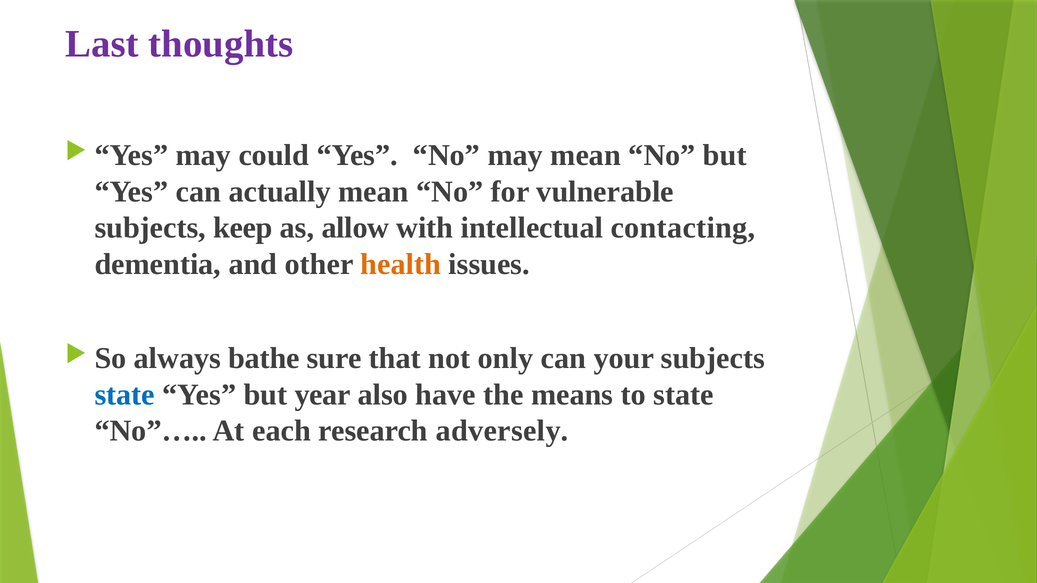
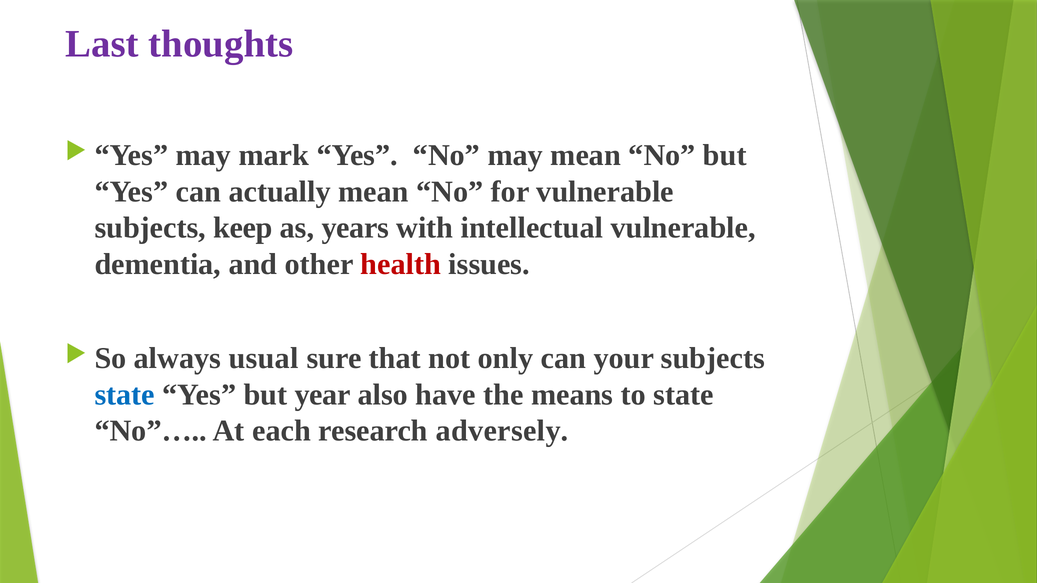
could: could -> mark
allow: allow -> years
intellectual contacting: contacting -> vulnerable
health colour: orange -> red
bathe: bathe -> usual
